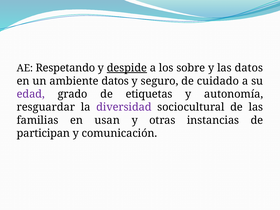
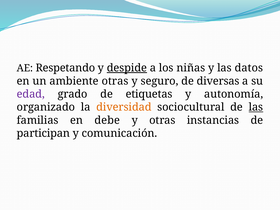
sobre: sobre -> niñas
ambiente datos: datos -> otras
cuidado: cuidado -> diversas
resguardar: resguardar -> organizado
diversidad colour: purple -> orange
las at (256, 107) underline: none -> present
usan: usan -> debe
